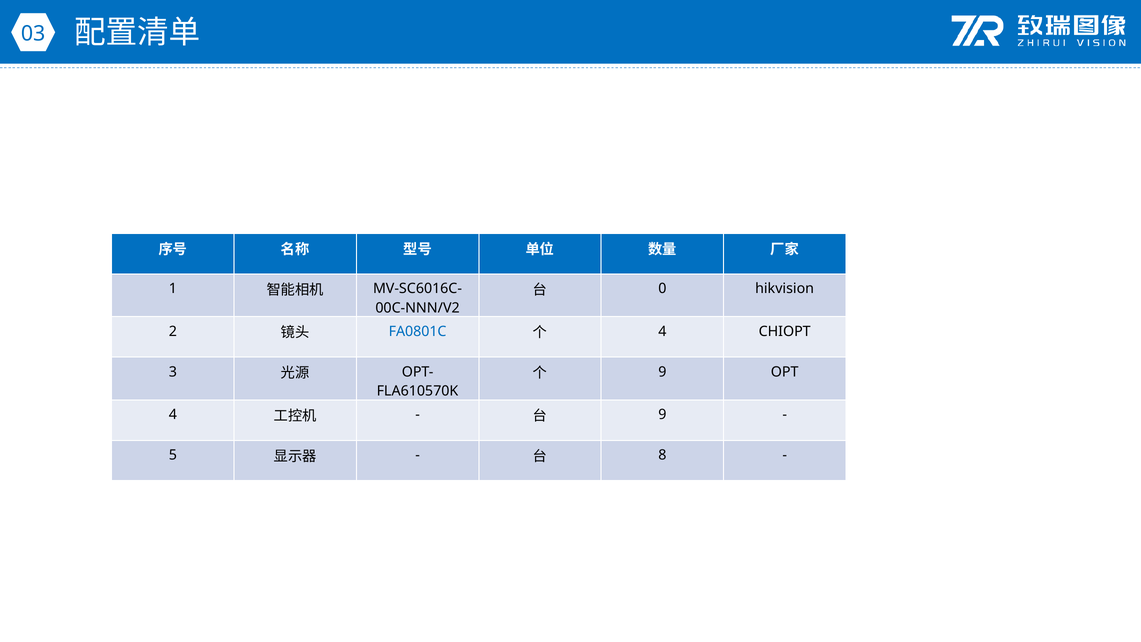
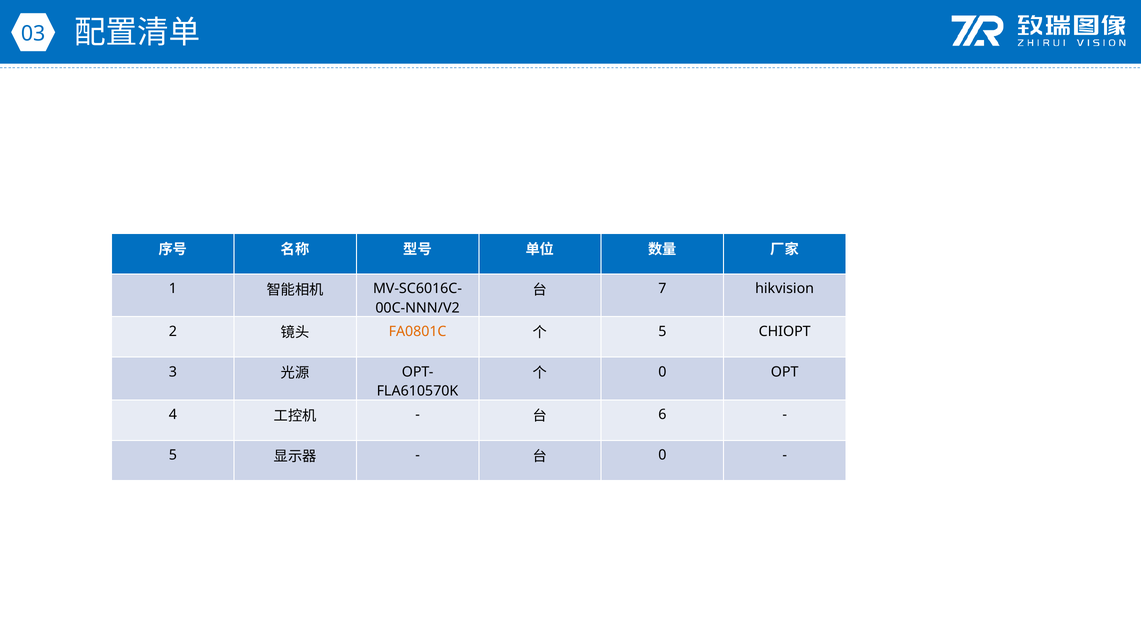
0: 0 -> 7
FA0801C colour: blue -> orange
4 at (662, 331): 4 -> 5
9 at (662, 372): 9 -> 0
9 at (662, 415): 9 -> 6
8 at (662, 455): 8 -> 0
